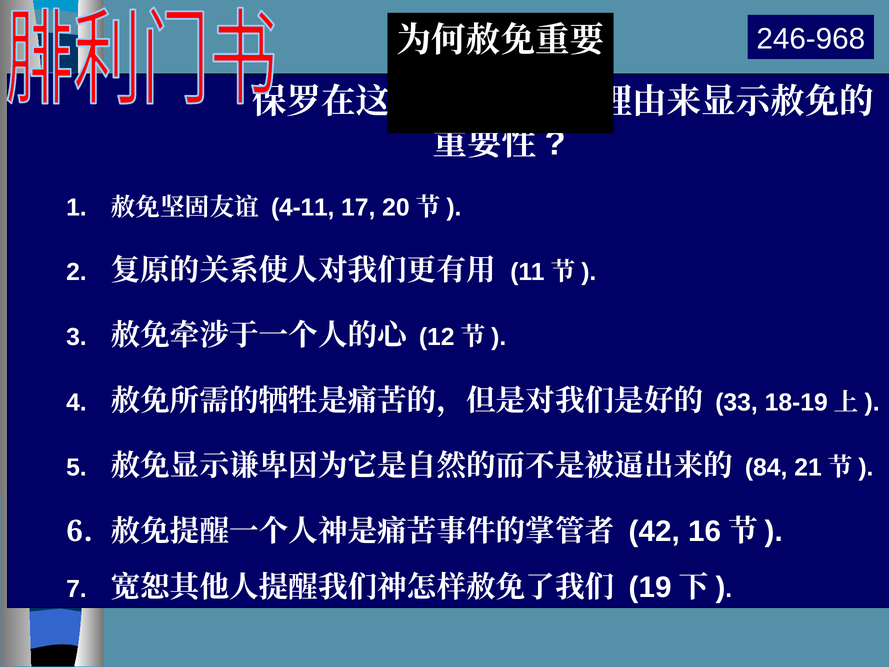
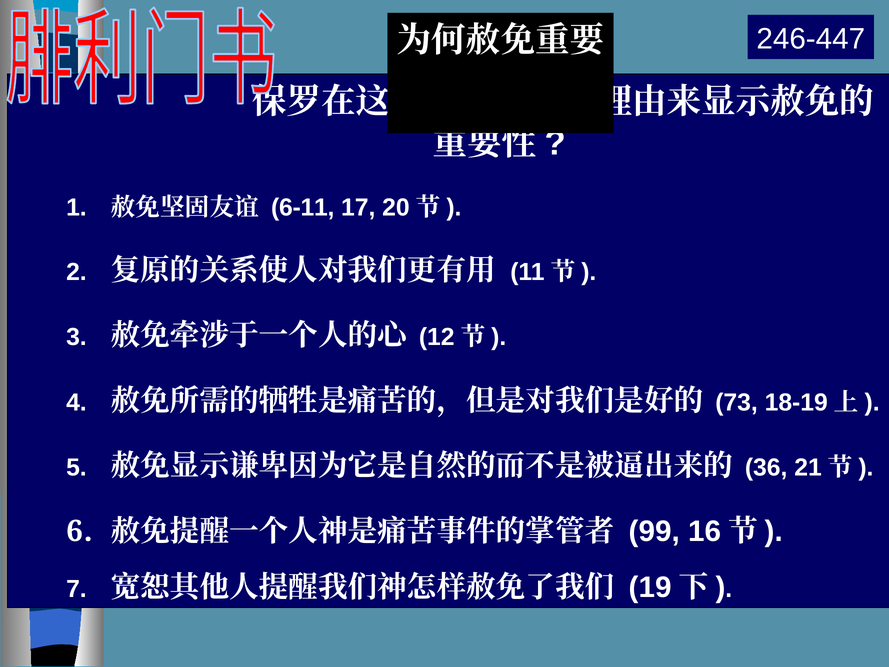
246-968: 246-968 -> 246-447
4-11: 4-11 -> 6-11
33: 33 -> 73
84: 84 -> 36
42: 42 -> 99
